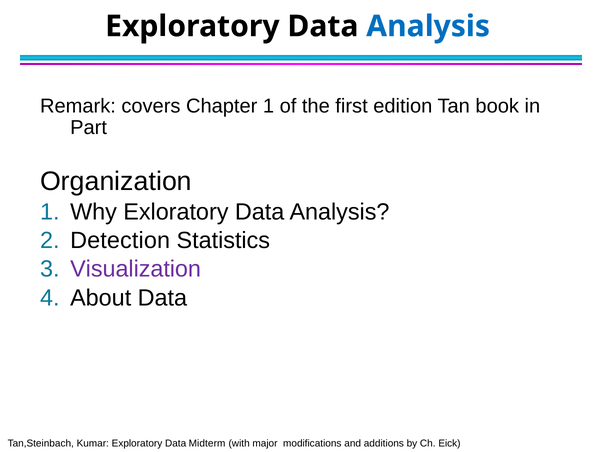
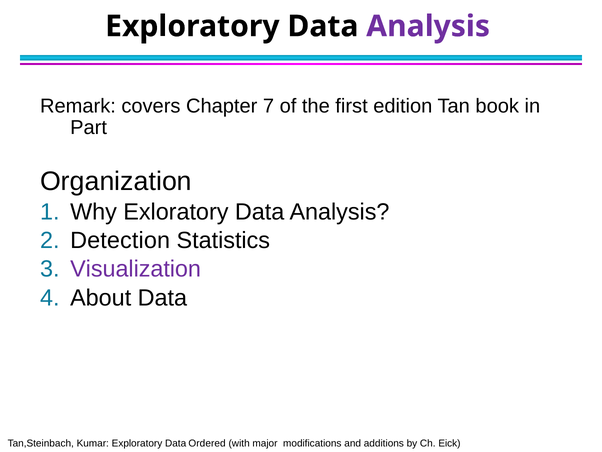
Analysis at (428, 26) colour: blue -> purple
Chapter 1: 1 -> 7
Midterm: Midterm -> Ordered
